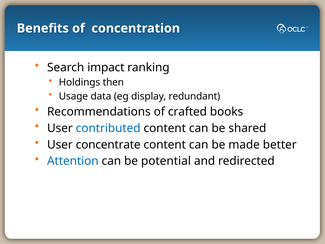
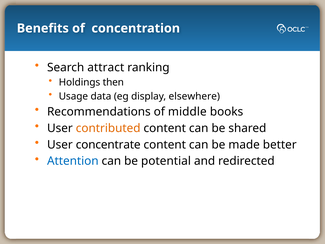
impact: impact -> attract
redundant: redundant -> elsewhere
crafted: crafted -> middle
contributed colour: blue -> orange
